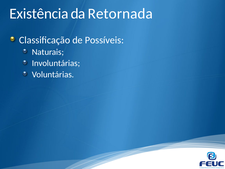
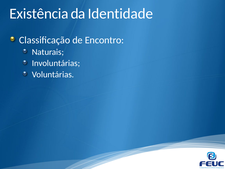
Retornada: Retornada -> Identidade
Possíveis: Possíveis -> Encontro
